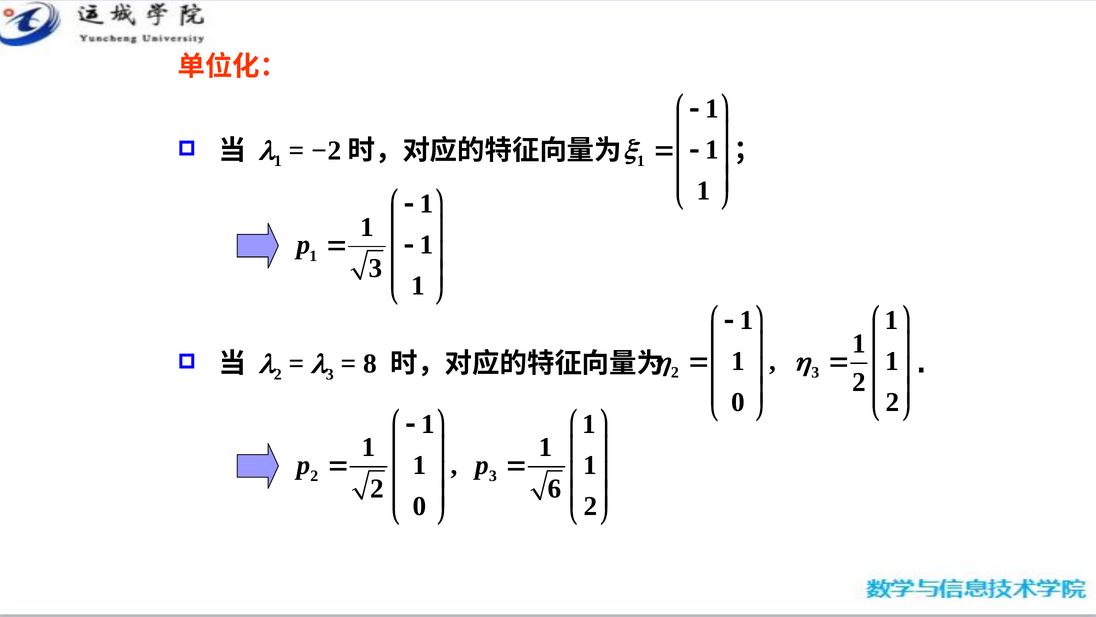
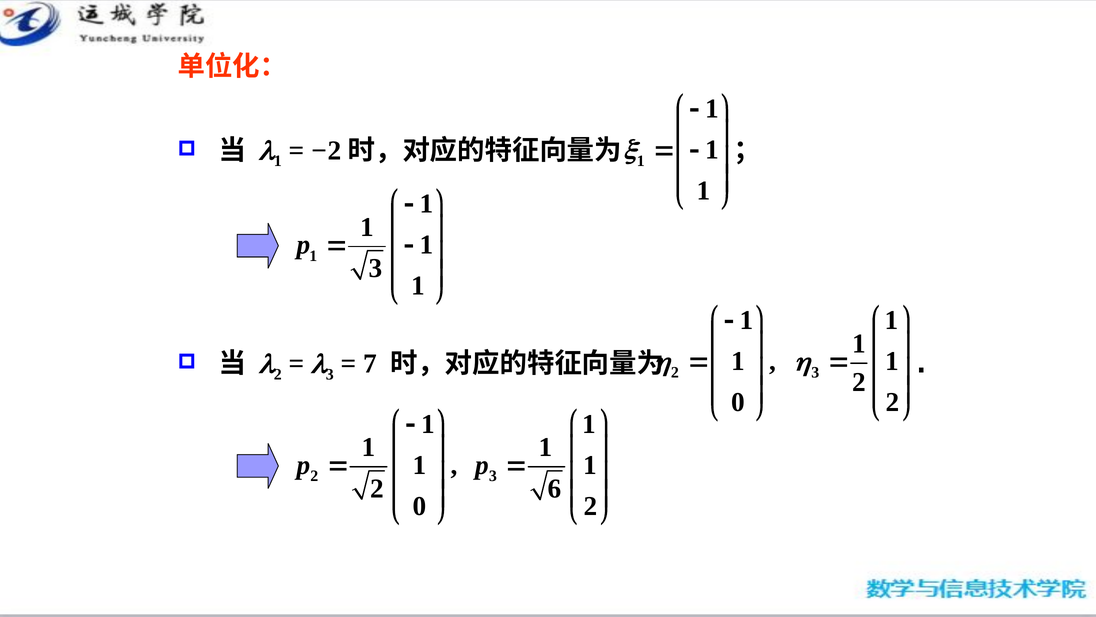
8: 8 -> 7
